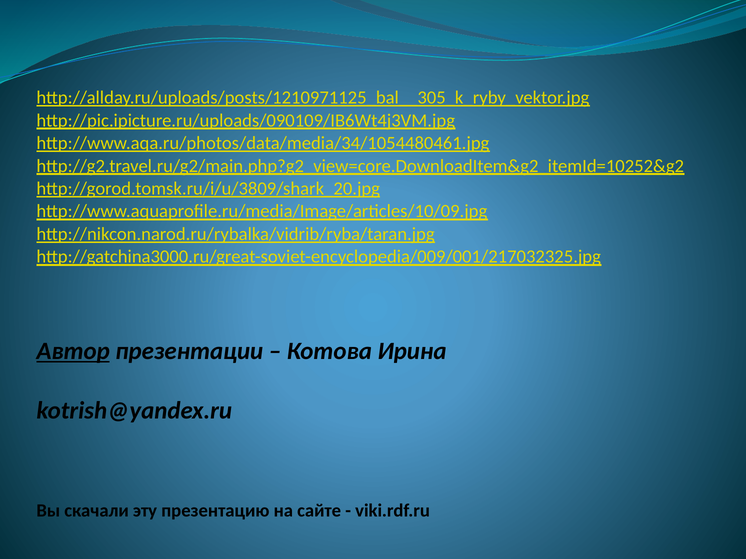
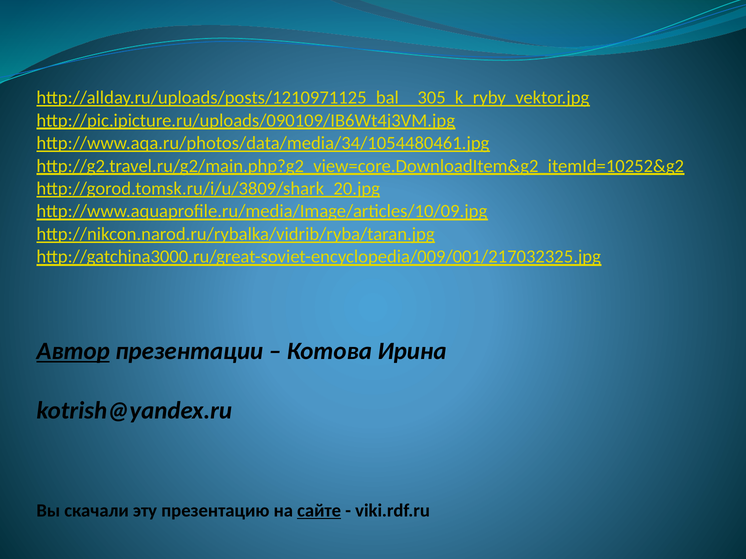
сайте underline: none -> present
